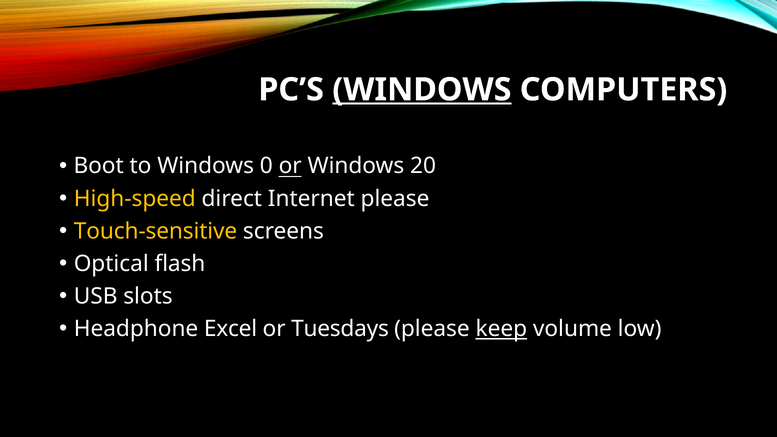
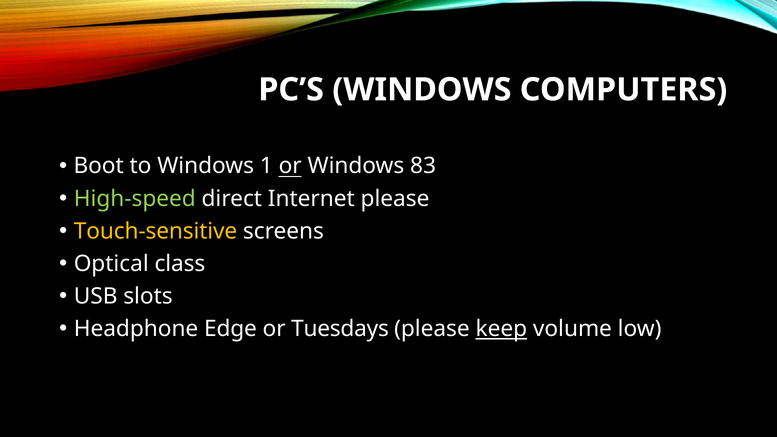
WINDOWS at (422, 90) underline: present -> none
0: 0 -> 1
20: 20 -> 83
High-speed colour: yellow -> light green
flash: flash -> class
Excel: Excel -> Edge
